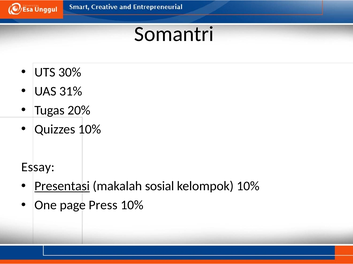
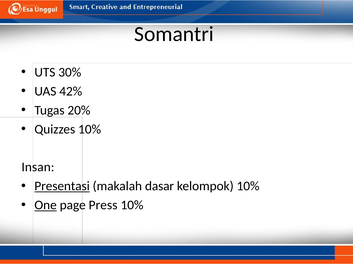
31%: 31% -> 42%
Essay: Essay -> Insan
sosial: sosial -> dasar
One underline: none -> present
